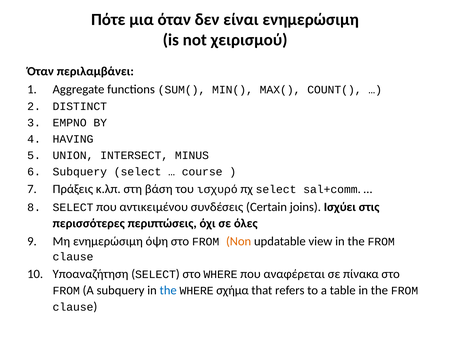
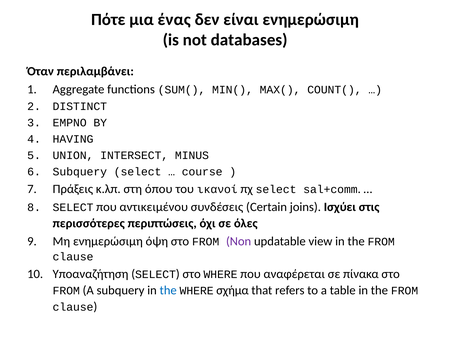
μια όταν: όταν -> ένας
χειρισμού: χειρισμού -> databases
βάση: βάση -> όπου
ισχυρό: ισχυρό -> ικανοί
Non colour: orange -> purple
